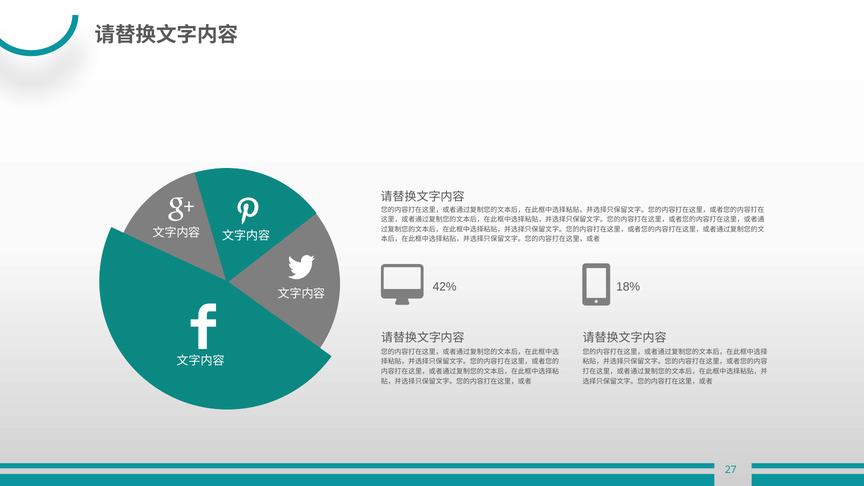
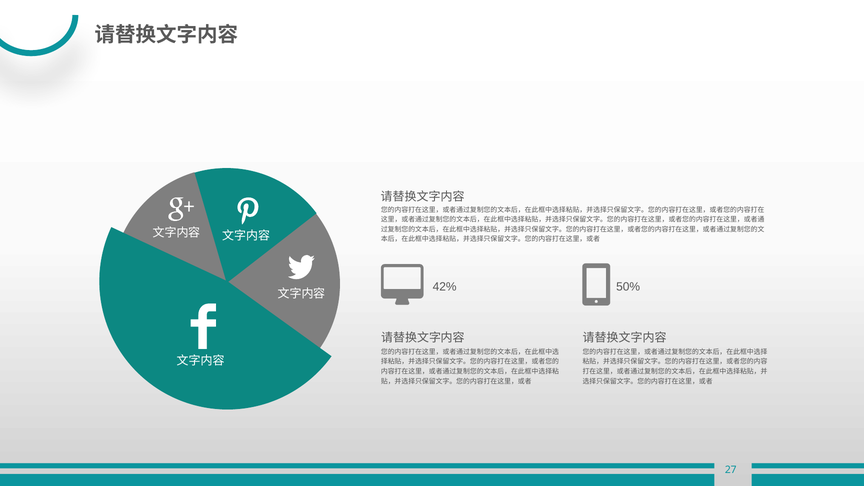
18%: 18% -> 50%
